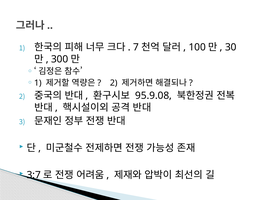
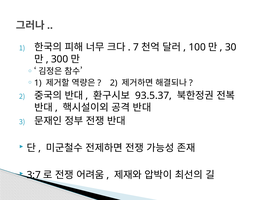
95.9.08: 95.9.08 -> 93.5.37
